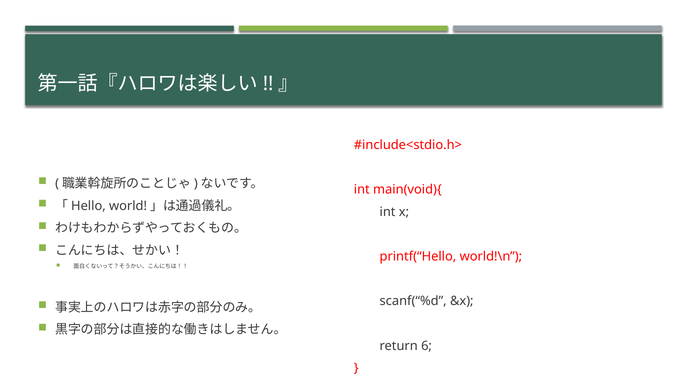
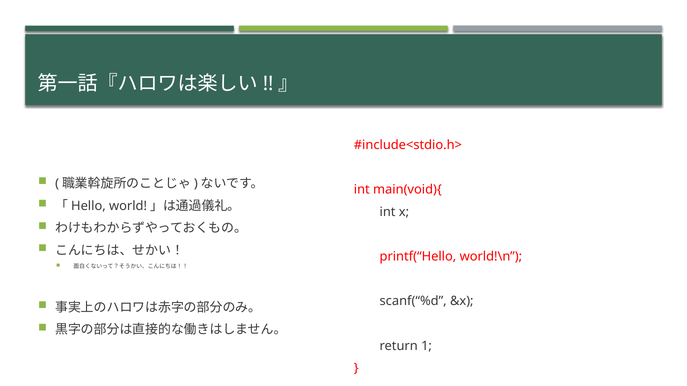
6: 6 -> 1
